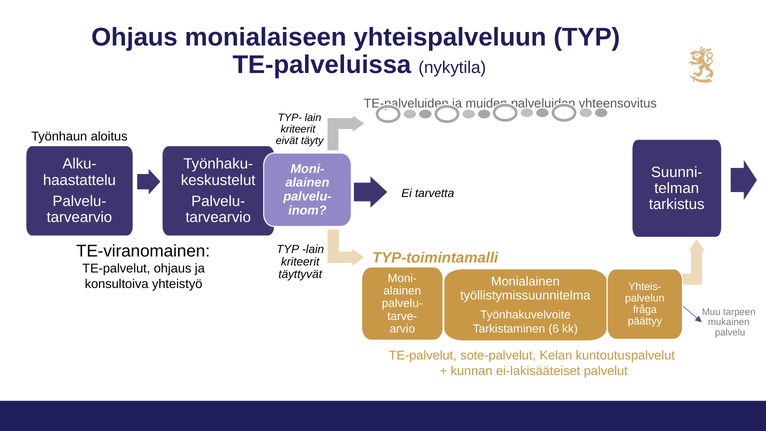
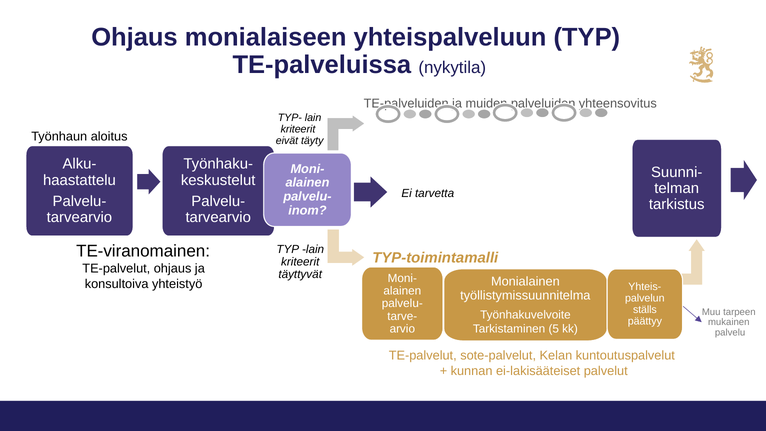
fråga: fråga -> ställs
6: 6 -> 5
